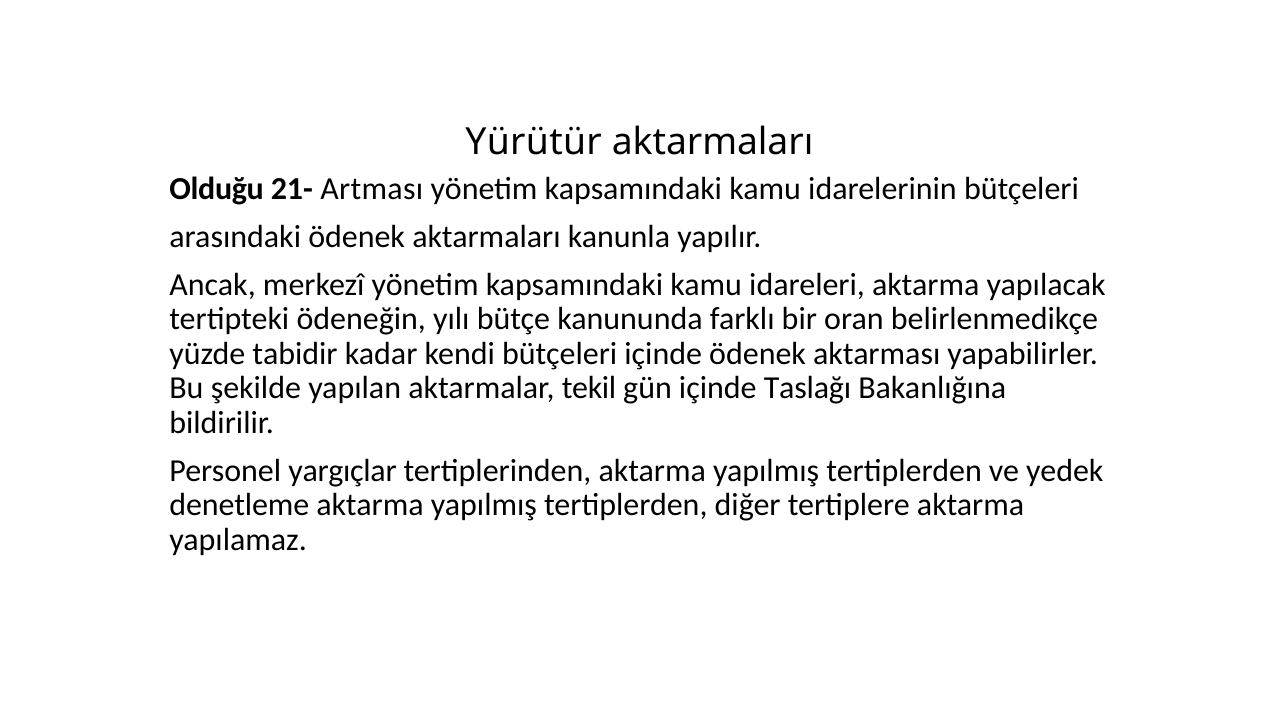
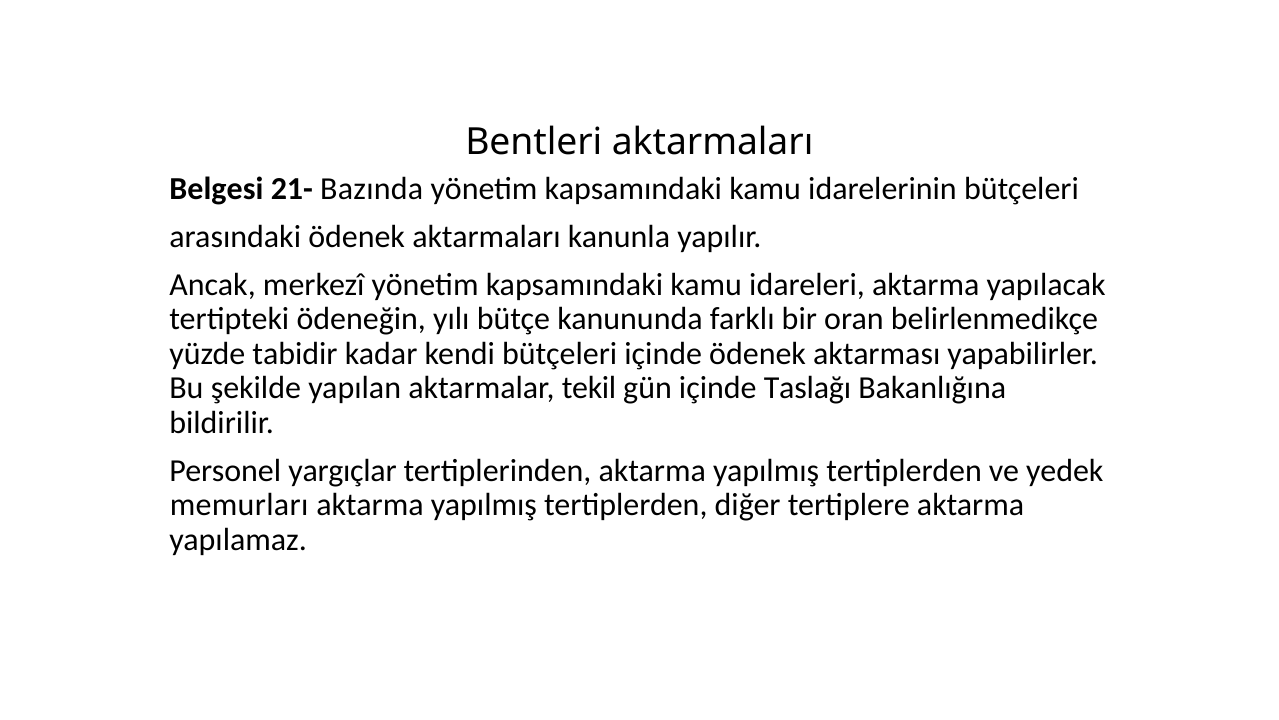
Yürütür: Yürütür -> Bentleri
Olduğu: Olduğu -> Belgesi
Artması: Artması -> Bazında
denetleme: denetleme -> memurları
